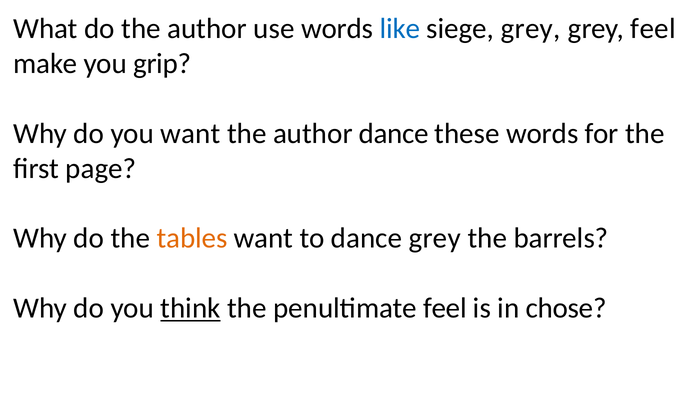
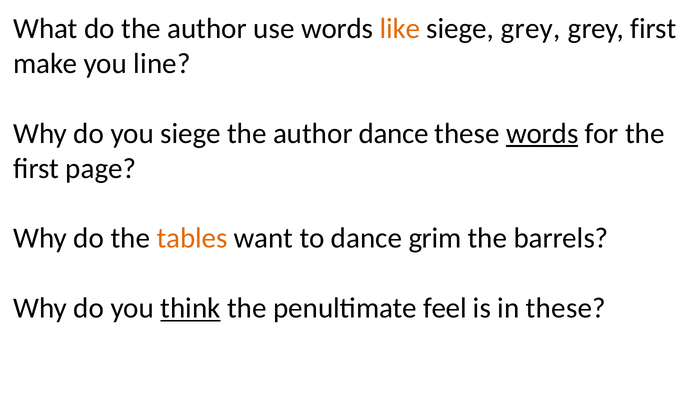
like colour: blue -> orange
grey feel: feel -> first
grip: grip -> line
you want: want -> siege
words at (542, 133) underline: none -> present
dance grey: grey -> grim
in chose: chose -> these
